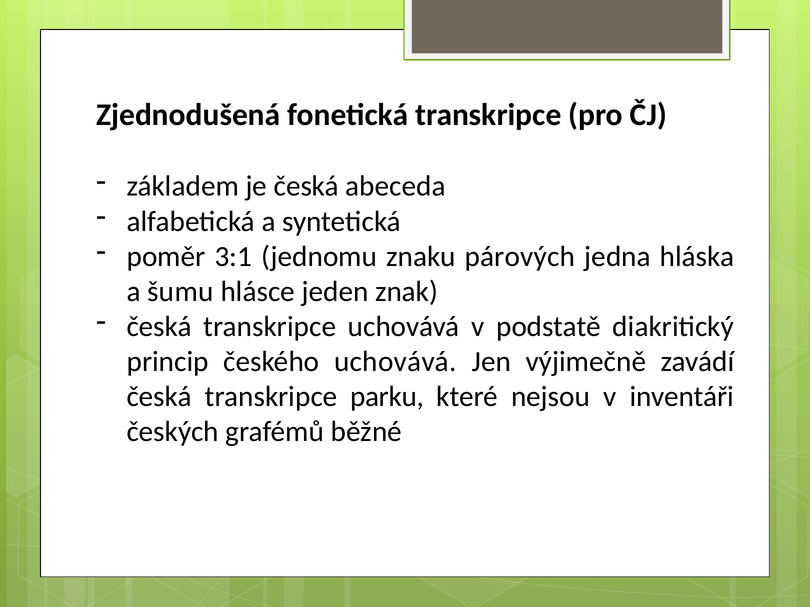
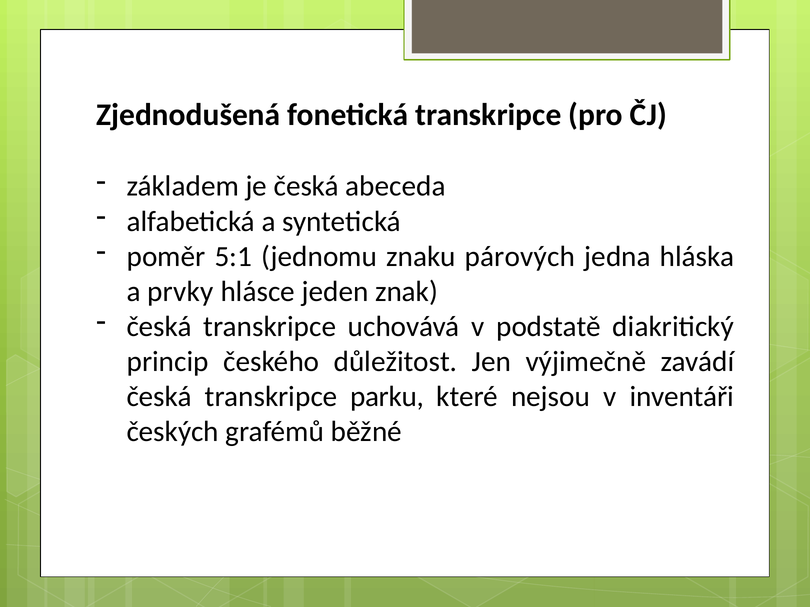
3:1: 3:1 -> 5:1
šumu: šumu -> prvky
českého uchovává: uchovává -> důležitost
